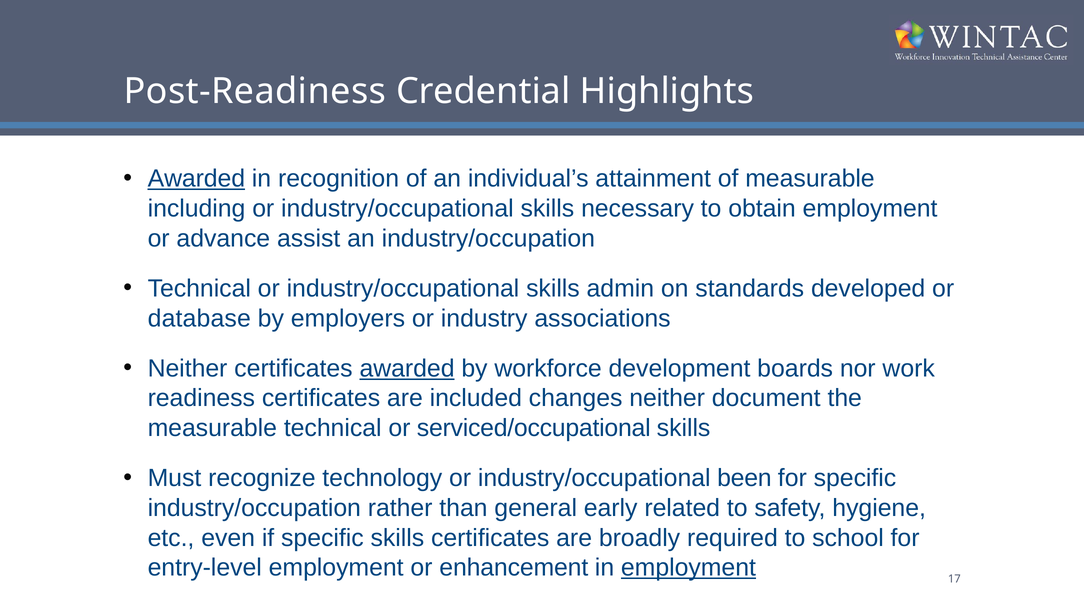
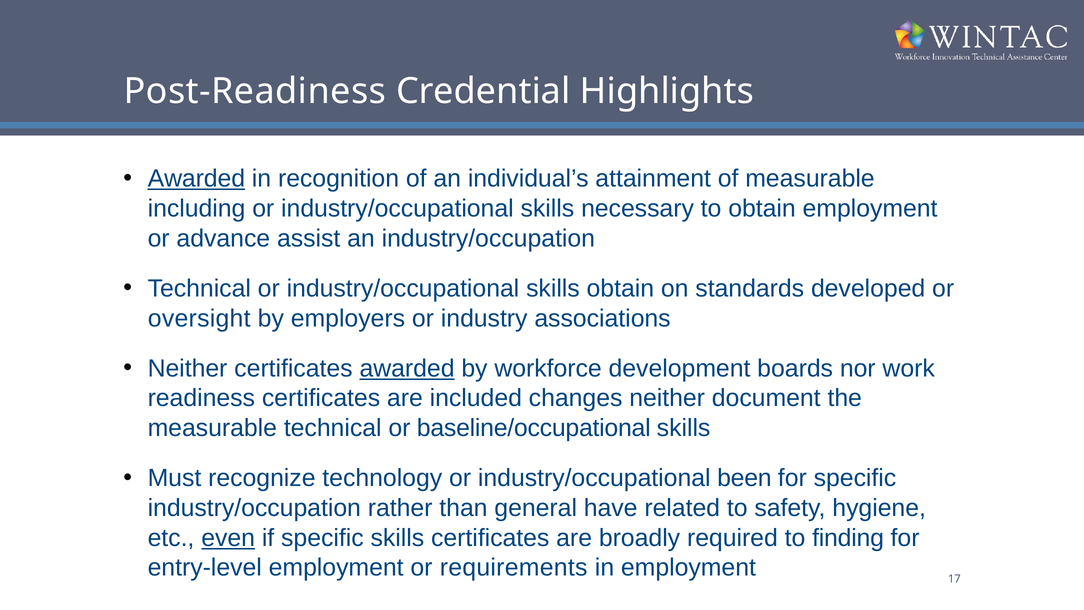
skills admin: admin -> obtain
database: database -> oversight
serviced/occupational: serviced/occupational -> baseline/occupational
early: early -> have
even underline: none -> present
school: school -> finding
enhancement: enhancement -> requirements
employment at (688, 567) underline: present -> none
